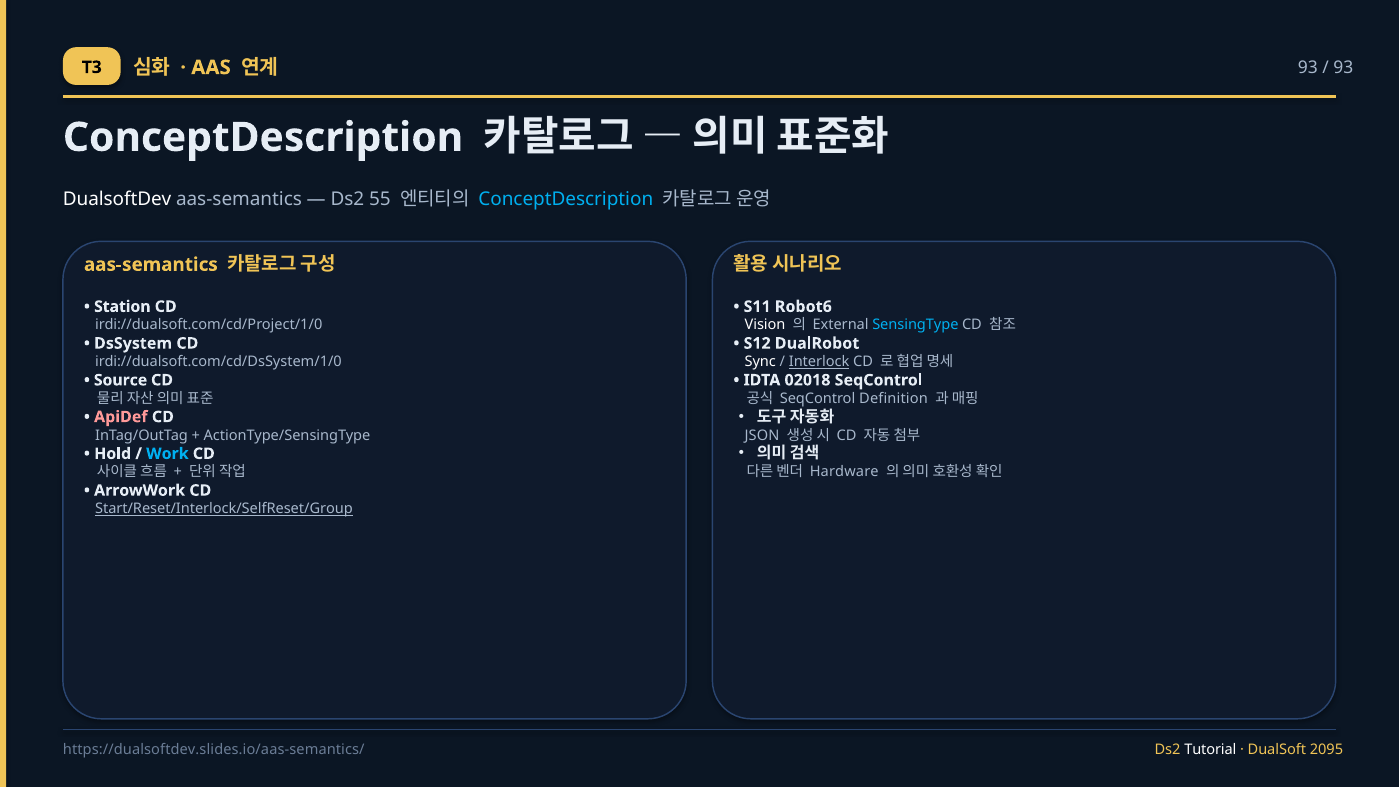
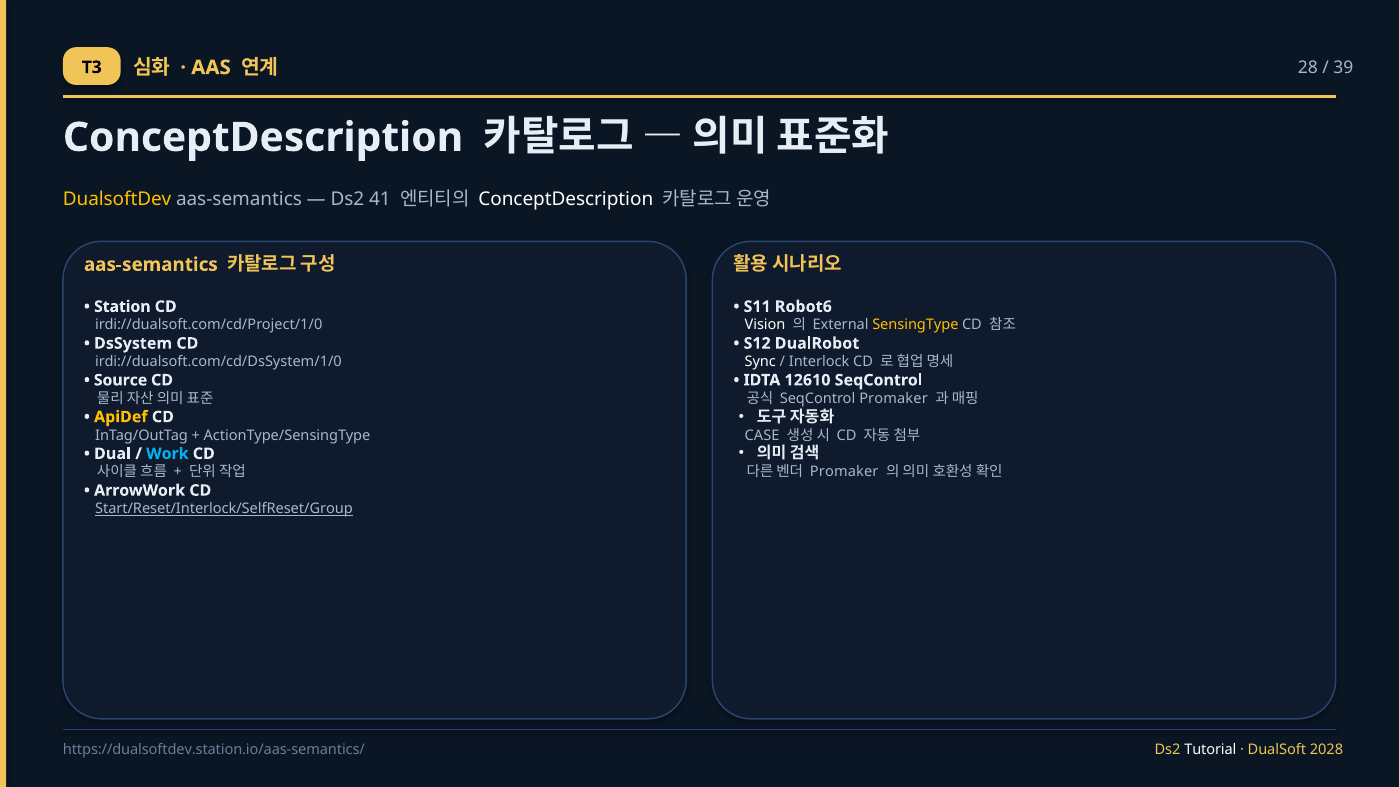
93 at (1308, 67): 93 -> 28
93 at (1343, 67): 93 -> 39
DualsoftDev colour: white -> yellow
55: 55 -> 41
ConceptDescription at (566, 199) colour: light blue -> white
SensingType colour: light blue -> yellow
Interlock underline: present -> none
02018: 02018 -> 12610
SeqControl Definition: Definition -> Promaker
ApiDef colour: pink -> yellow
JSON: JSON -> CASE
Hold: Hold -> Dual
Hardware at (844, 472): Hardware -> Promaker
https://dualsoftdev.slides.io/aas-semantics/: https://dualsoftdev.slides.io/aas-semantics/ -> https://dualsoftdev.station.io/aas-semantics/
2095: 2095 -> 2028
